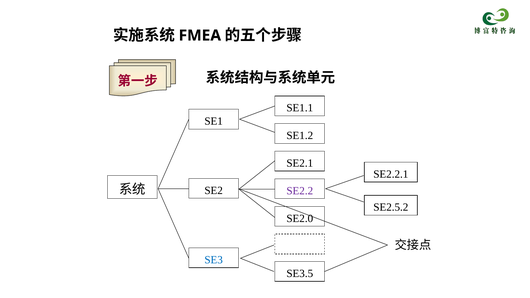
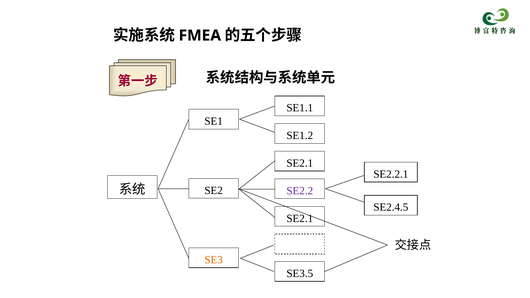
SE2.5.2: SE2.5.2 -> SE2.4.5
SE2.0 at (300, 218): SE2.0 -> SE2.1
SE3 colour: blue -> orange
